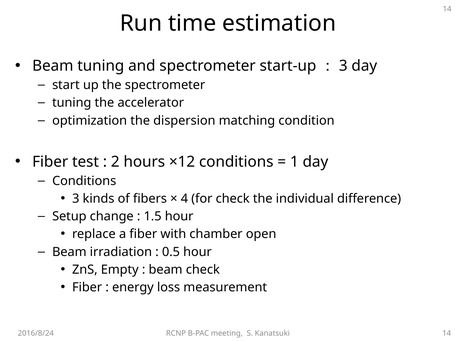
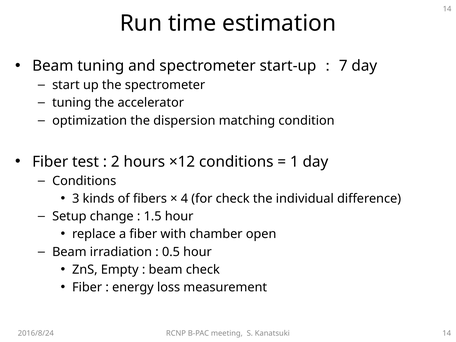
3 at (343, 66): 3 -> 7
